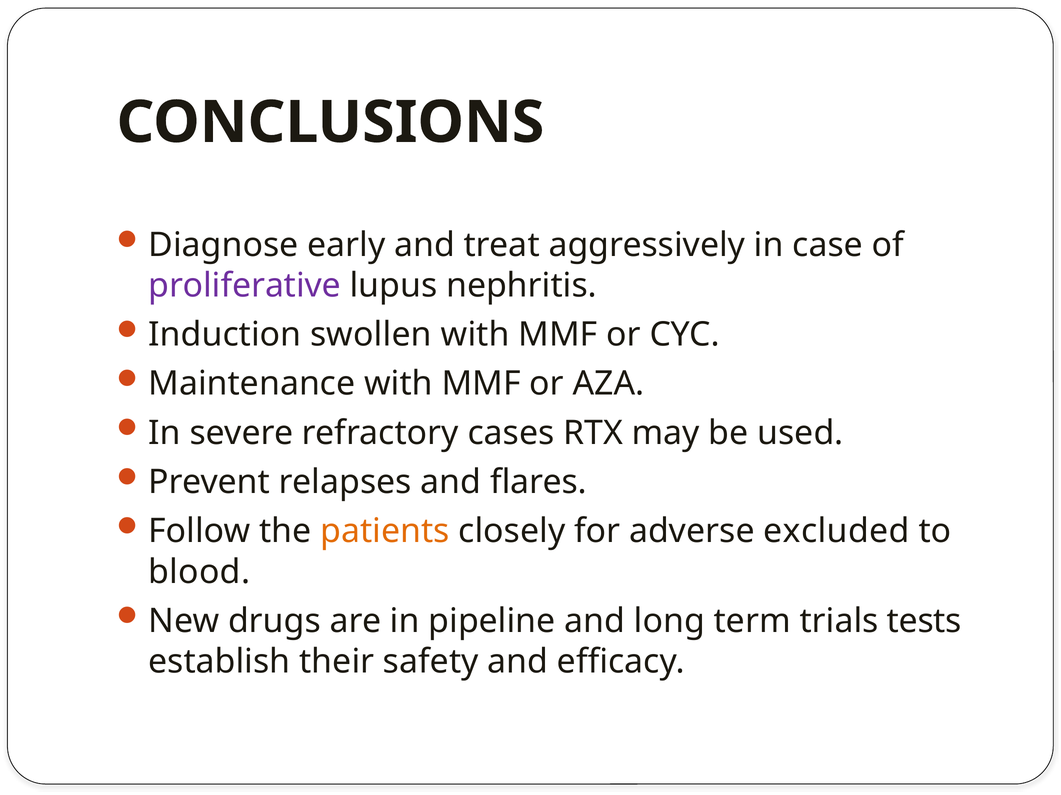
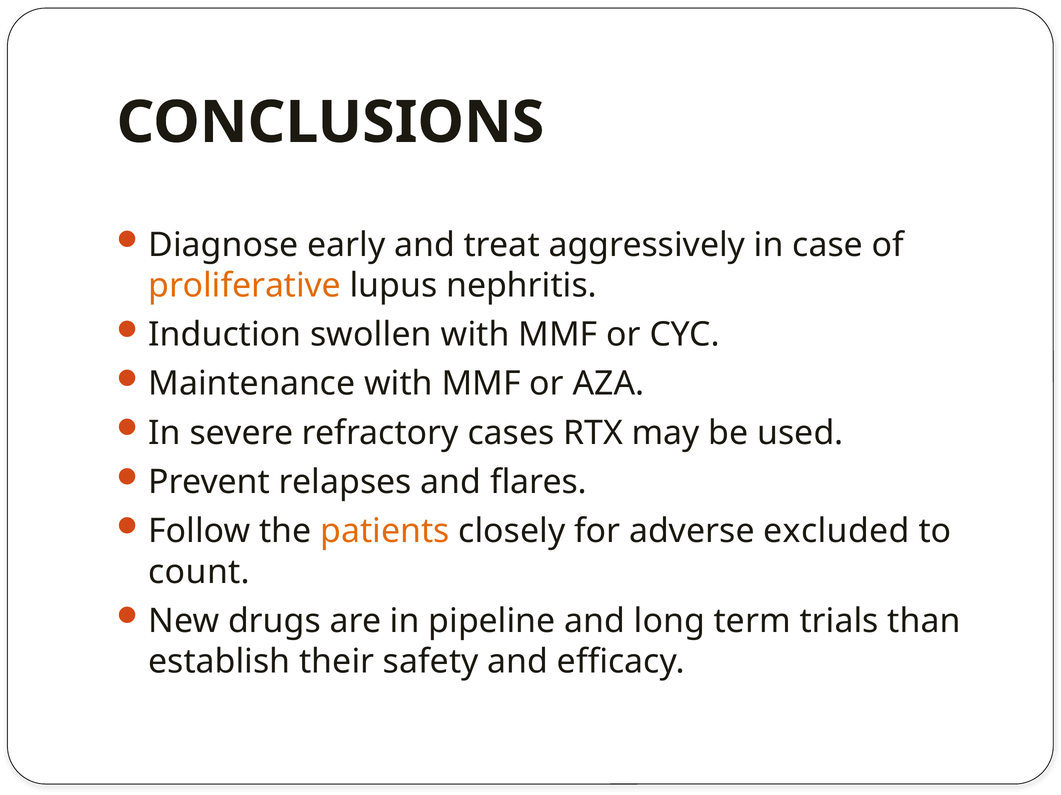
proliferative colour: purple -> orange
blood: blood -> count
tests: tests -> than
